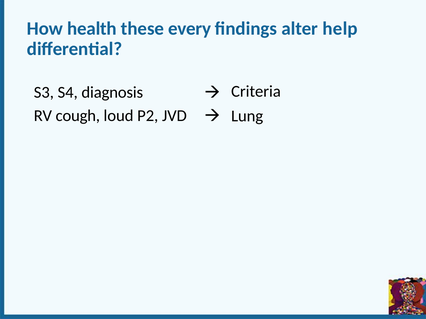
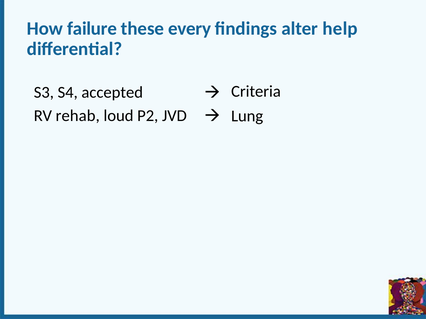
health: health -> failure
diagnosis: diagnosis -> accepted
cough: cough -> rehab
